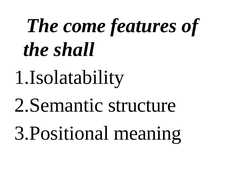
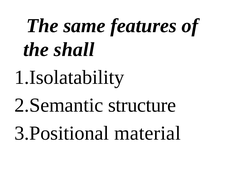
come: come -> same
meaning: meaning -> material
